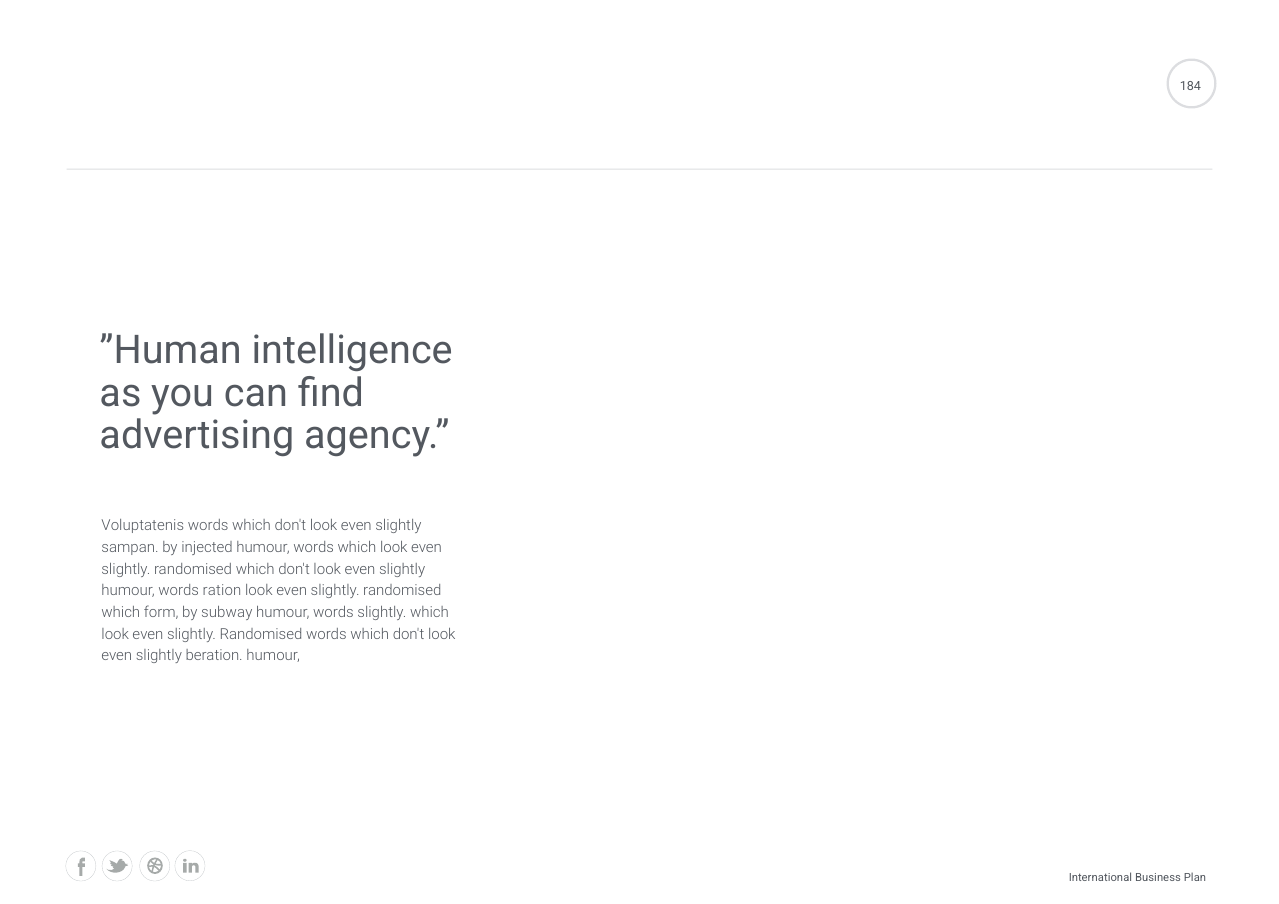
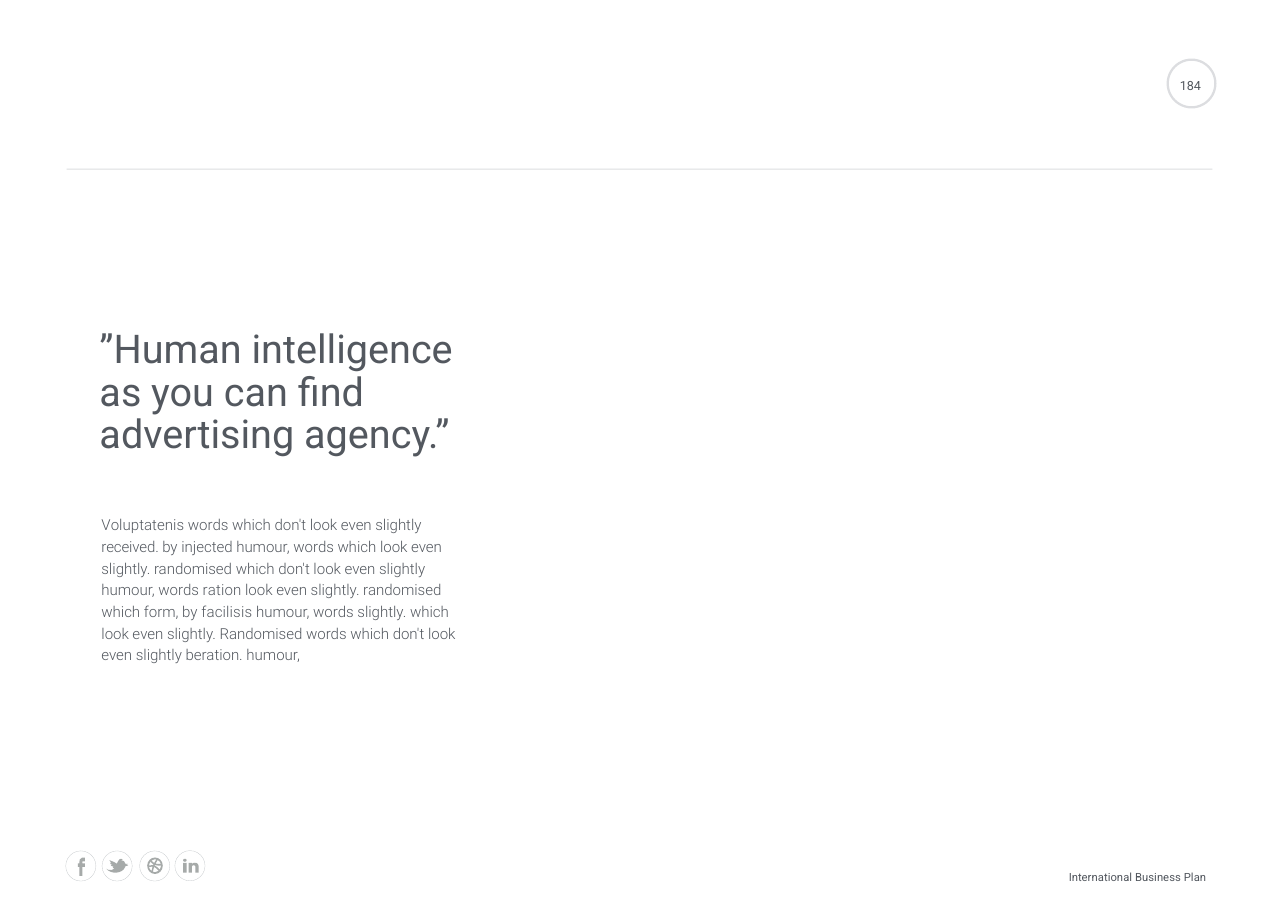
sampan: sampan -> received
subway: subway -> facilisis
